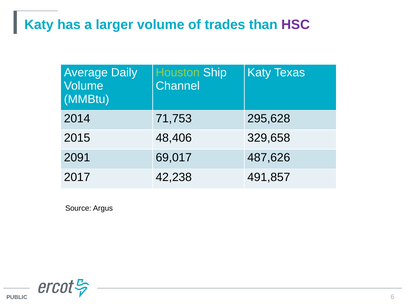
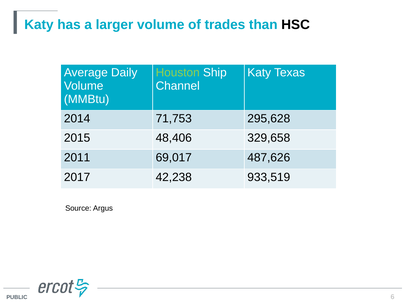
HSC colour: purple -> black
2091: 2091 -> 2011
491,857: 491,857 -> 933,519
